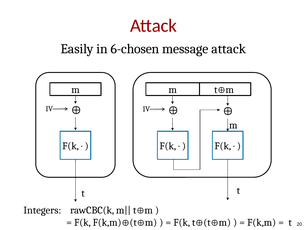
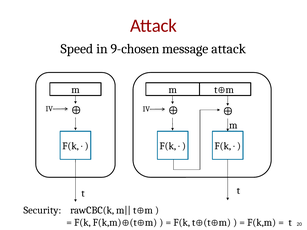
Easily: Easily -> Speed
6-chosen: 6-chosen -> 9-chosen
Integers: Integers -> Security
